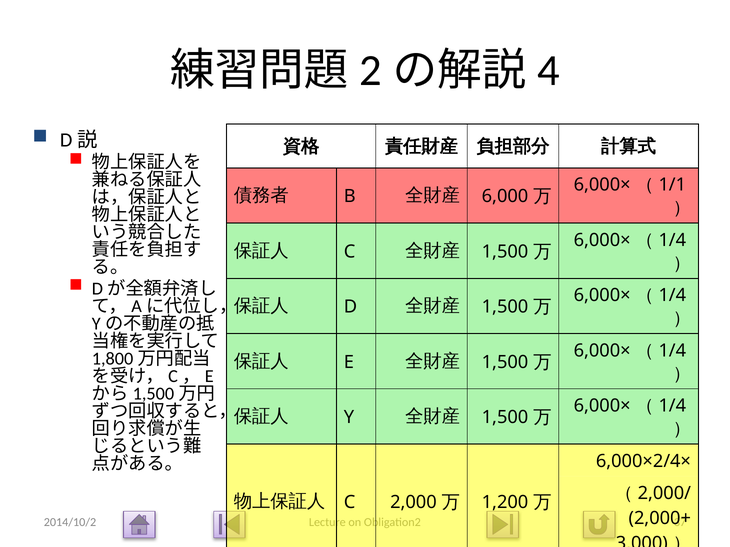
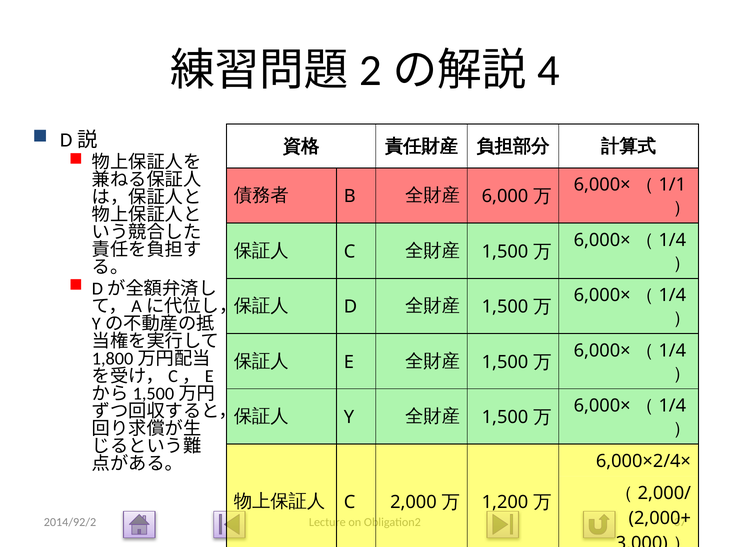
2014/10/2: 2014/10/2 -> 2014/92/2
